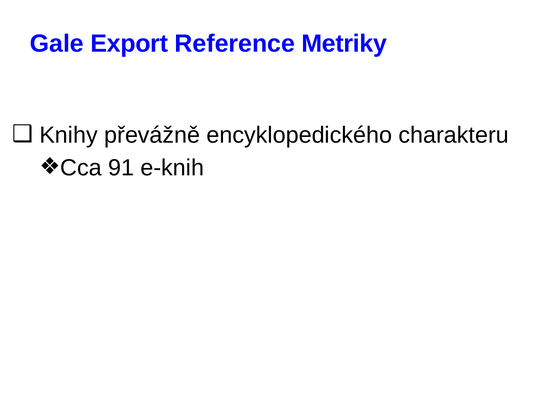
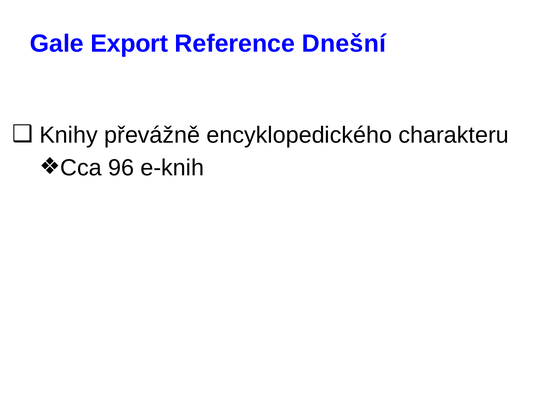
Metriky: Metriky -> Dnešní
91: 91 -> 96
